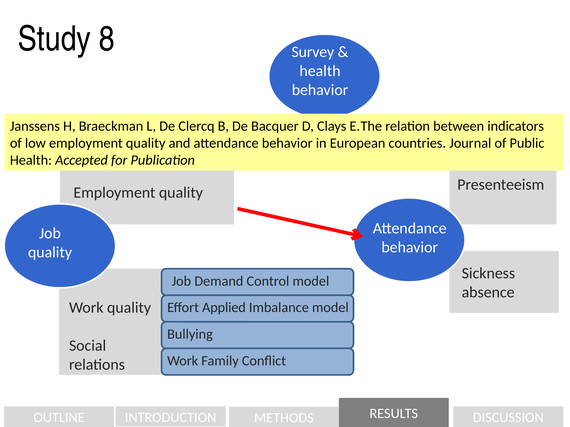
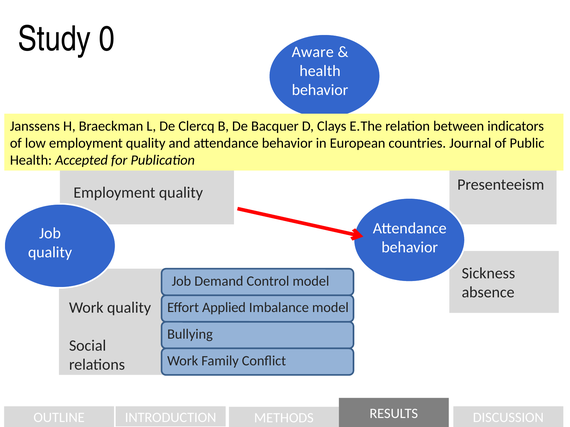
8: 8 -> 0
Survey: Survey -> Aware
